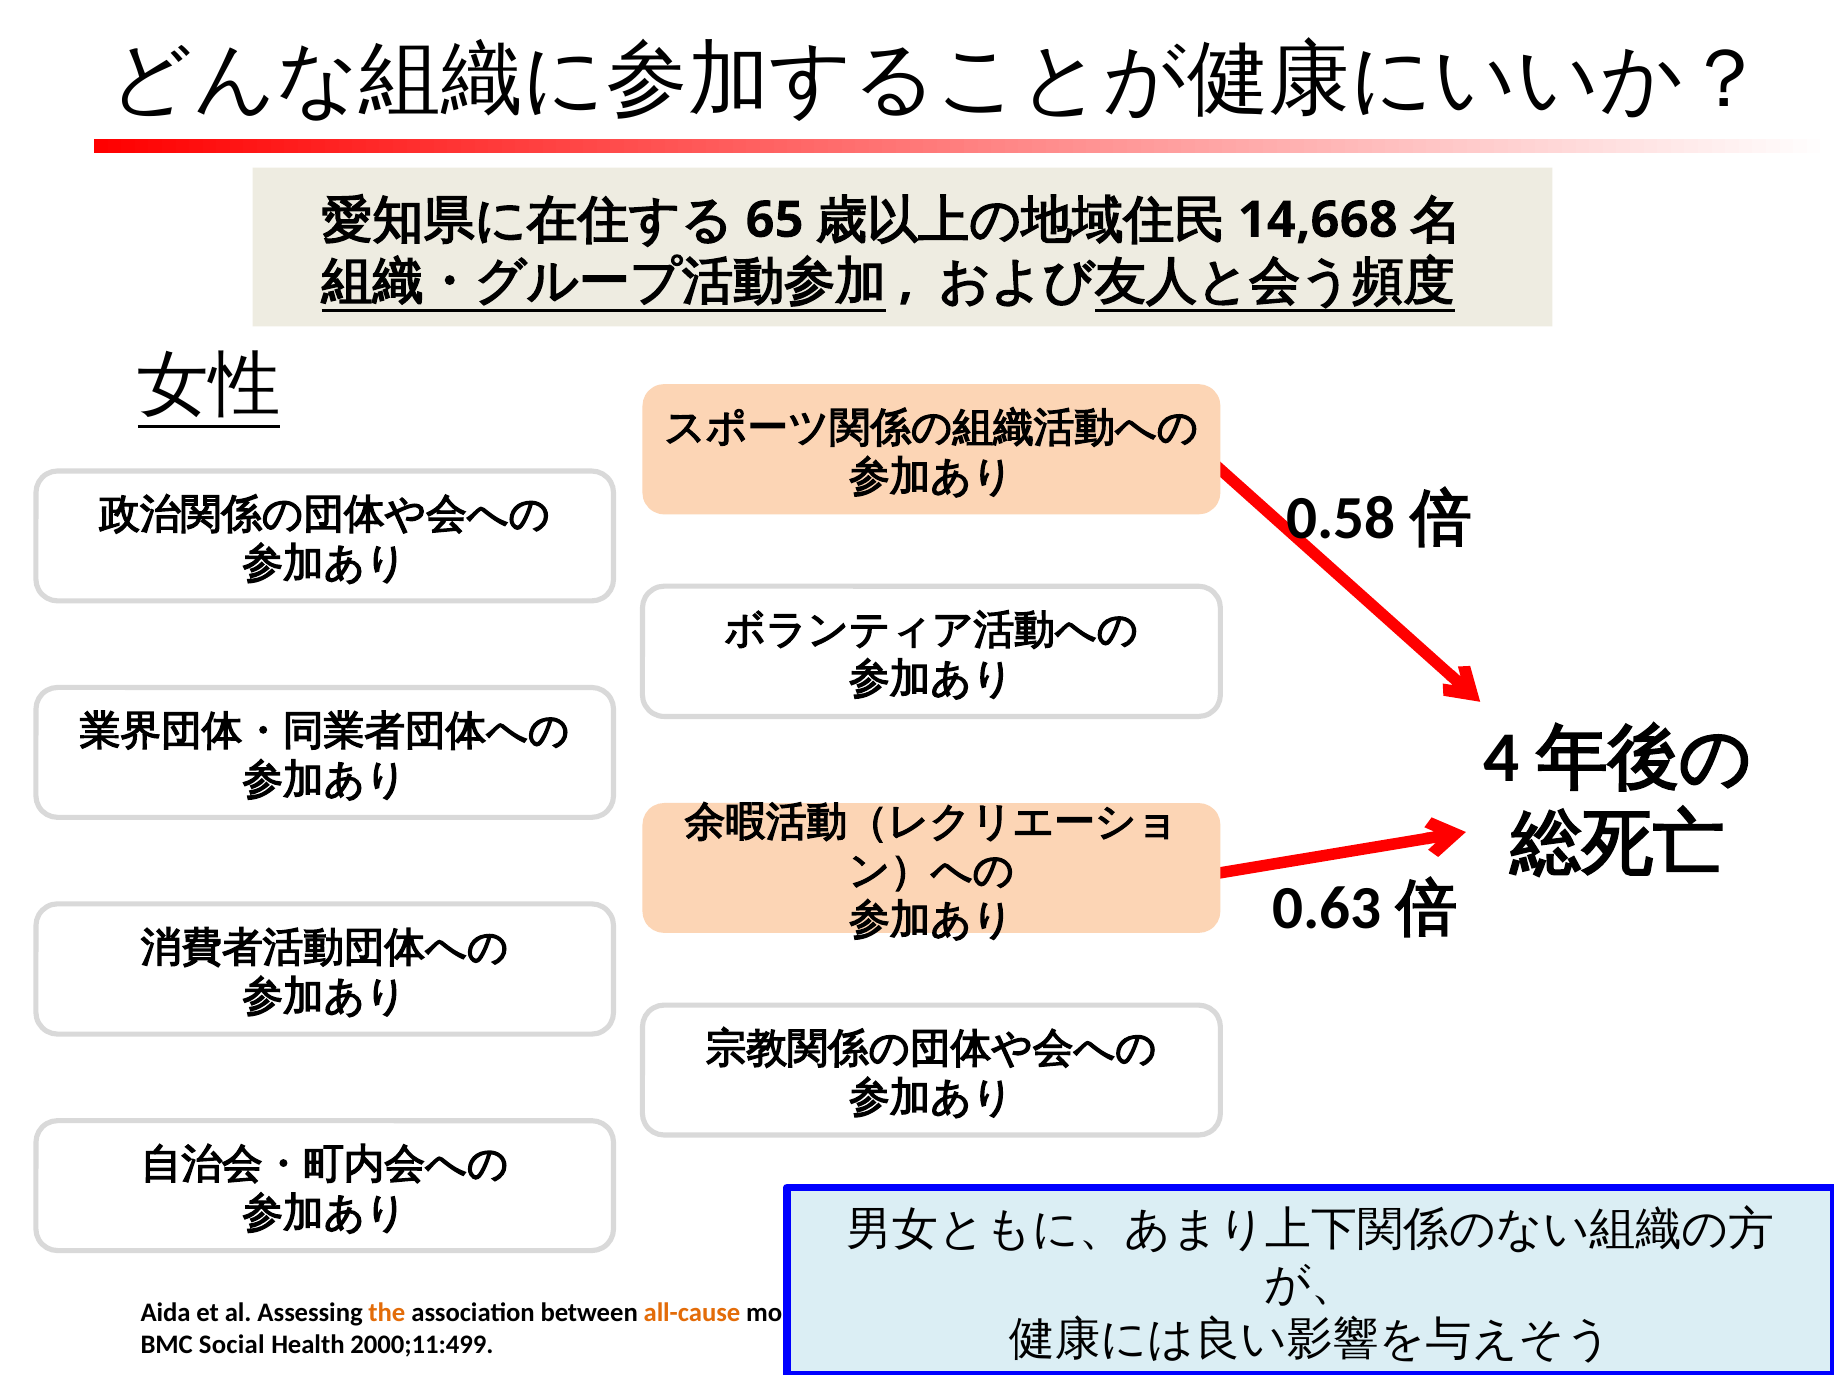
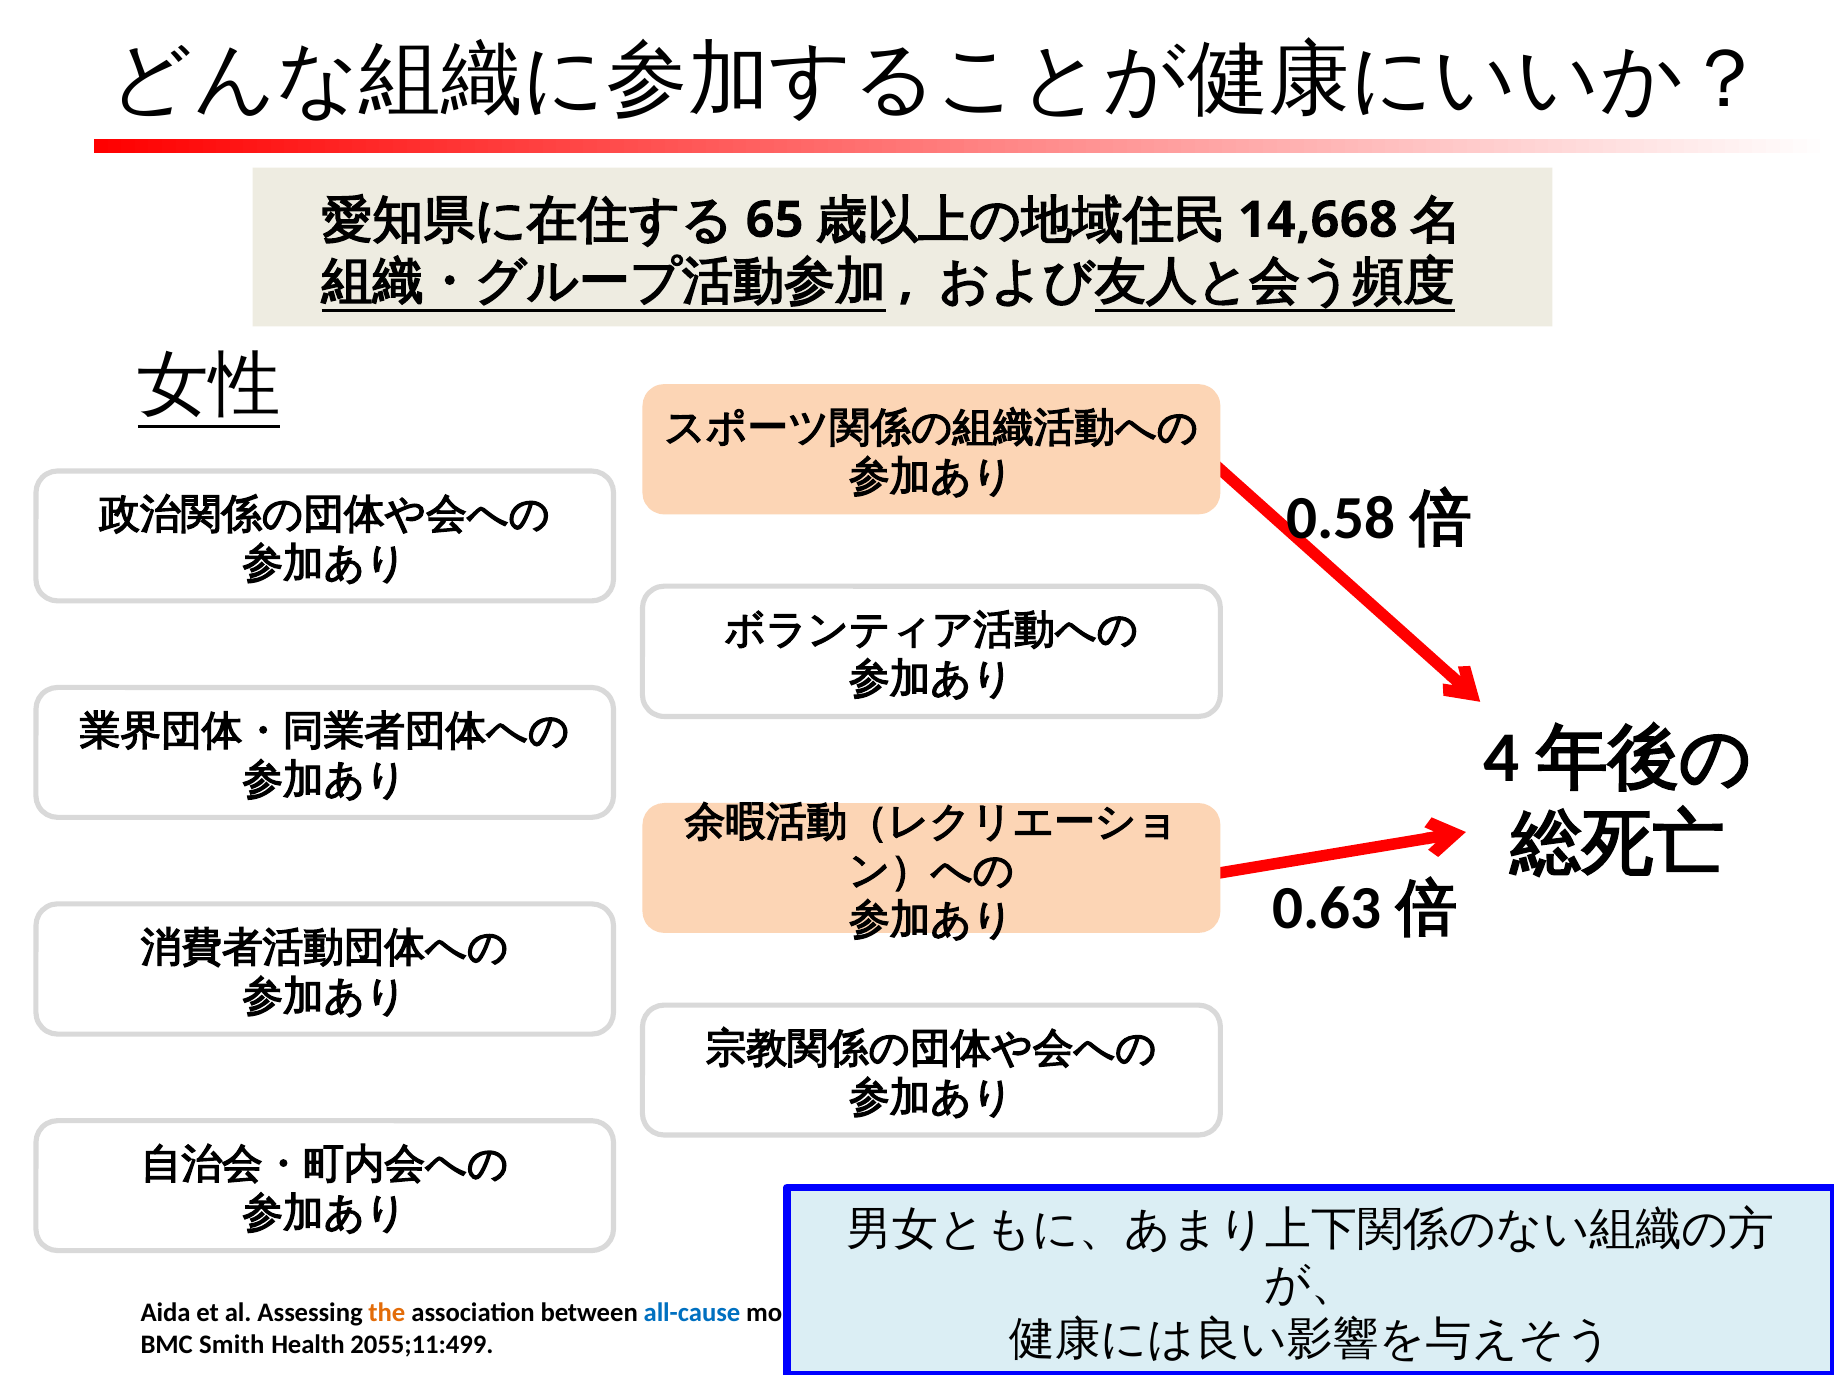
all-cause colour: orange -> blue
BMC Social: Social -> Smith
2000;11:499: 2000;11:499 -> 2055;11:499
